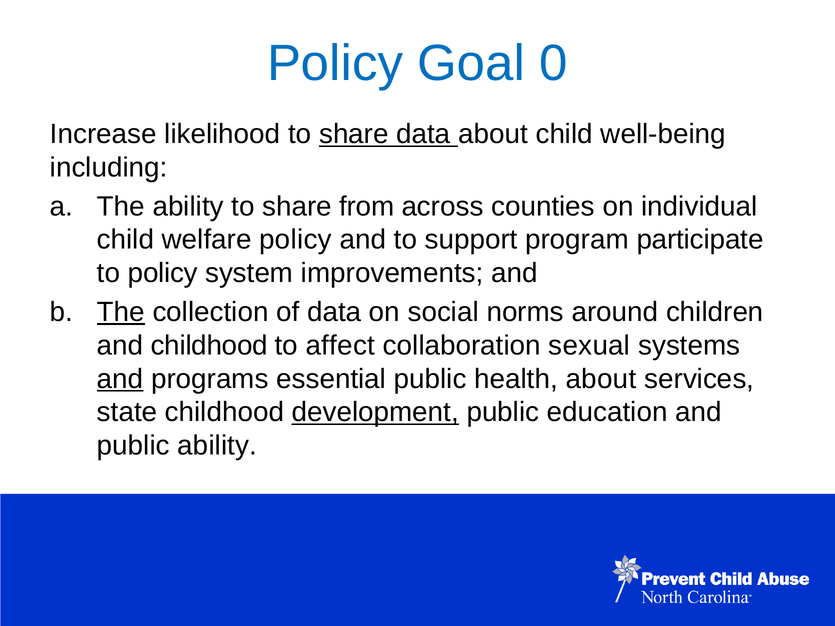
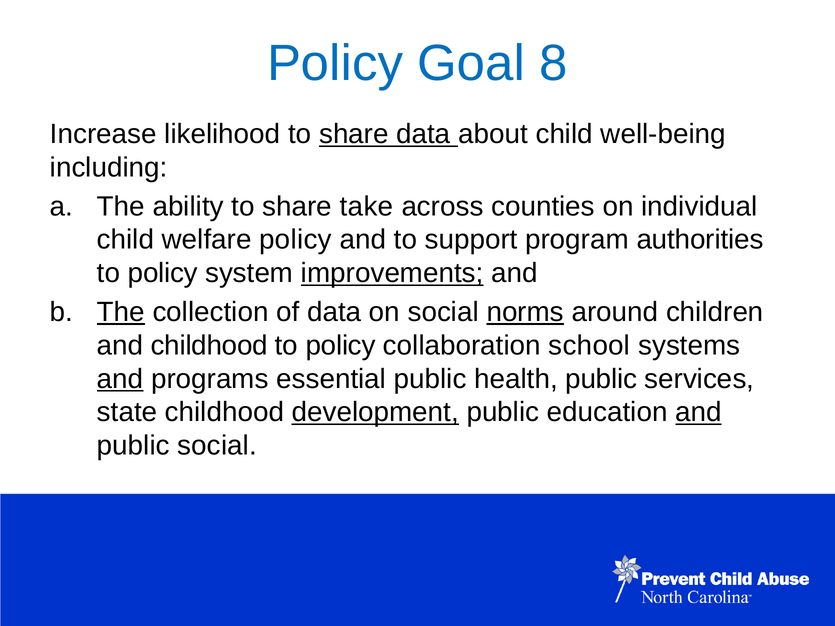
0: 0 -> 8
from: from -> take
participate: participate -> authorities
improvements underline: none -> present
norms underline: none -> present
affect at (340, 346): affect -> policy
sexual: sexual -> school
health about: about -> public
and at (699, 412) underline: none -> present
public ability: ability -> social
